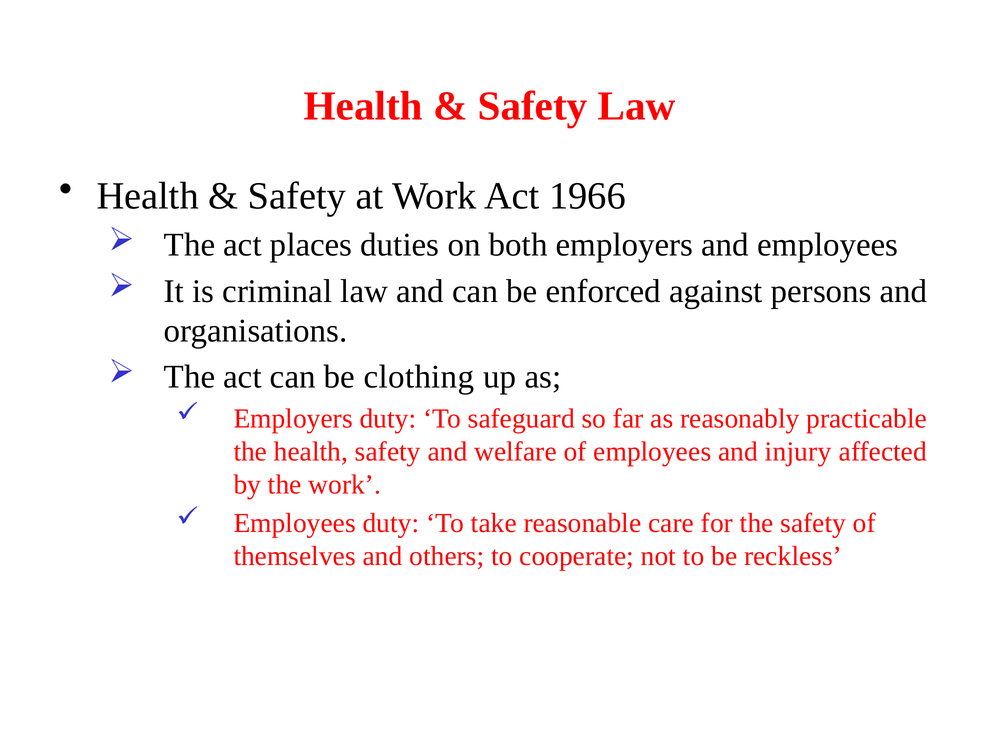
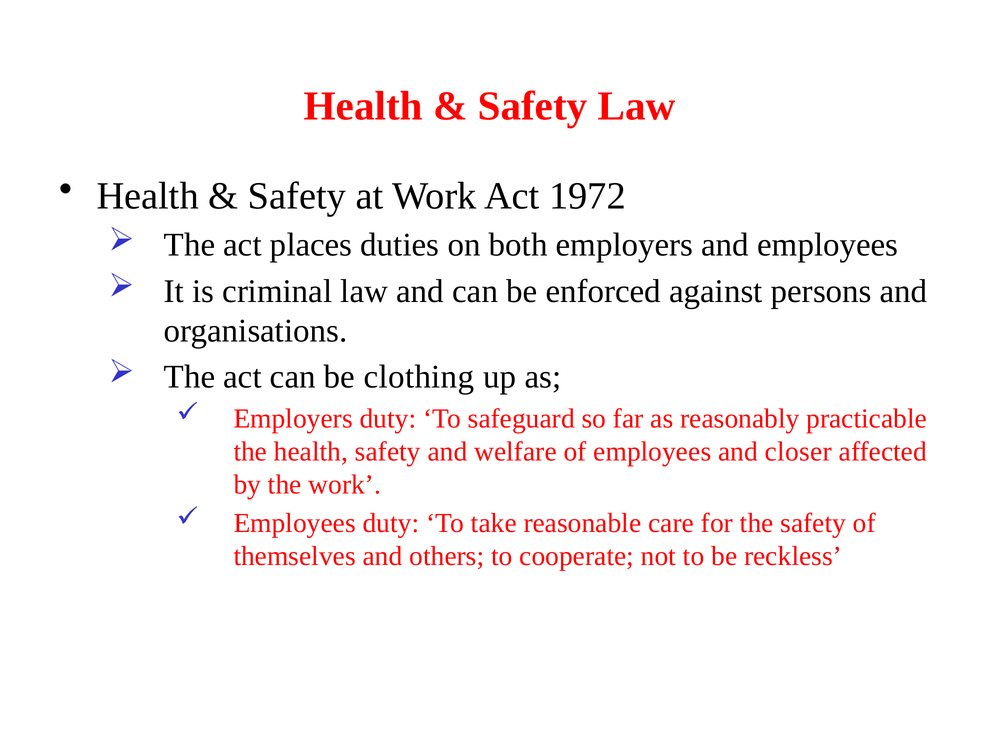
1966: 1966 -> 1972
injury: injury -> closer
